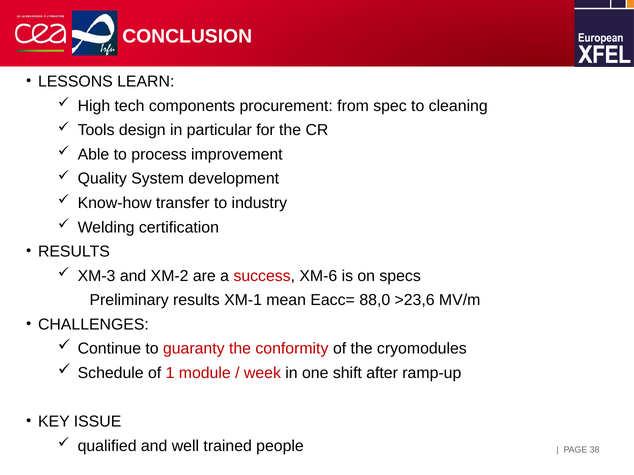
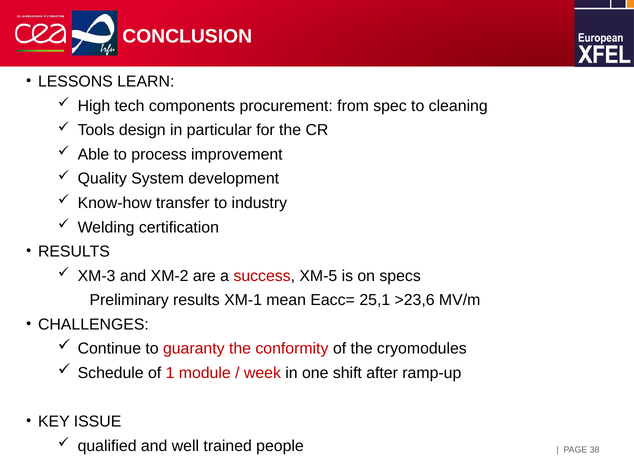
XM-6: XM-6 -> XM-5
88,0: 88,0 -> 25,1
